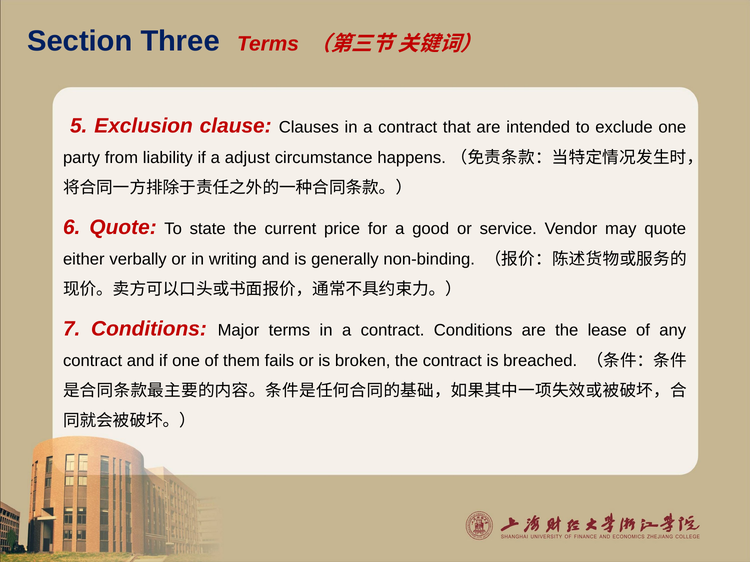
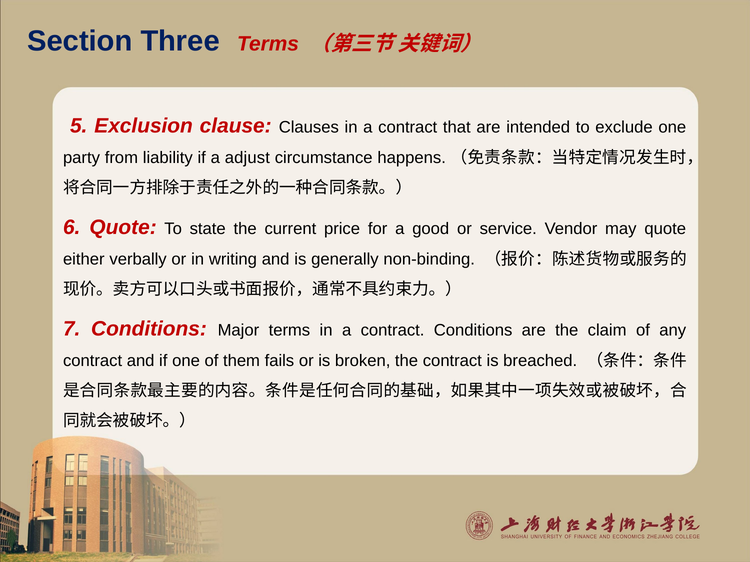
lease: lease -> claim
